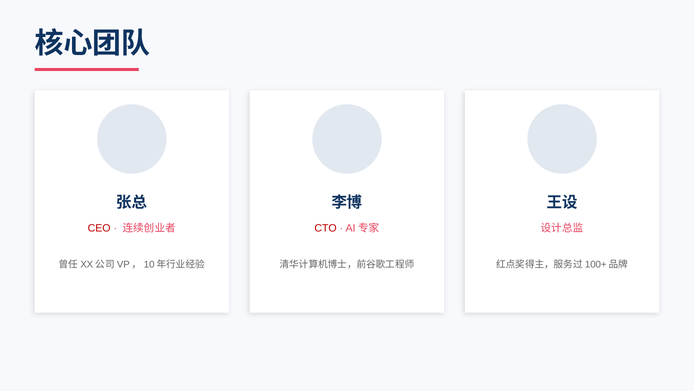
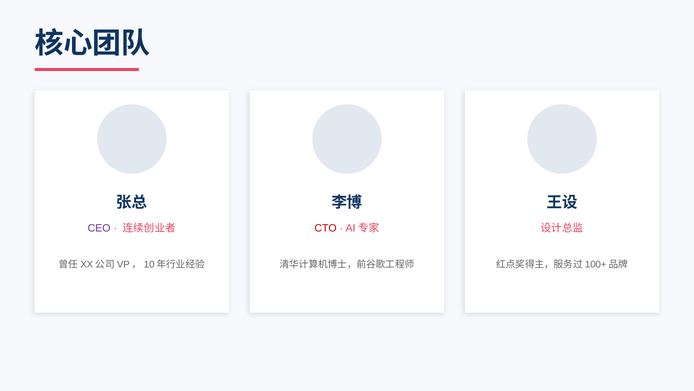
CEO colour: red -> purple
